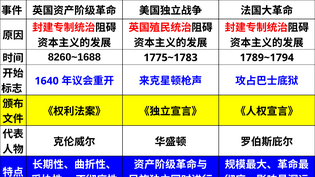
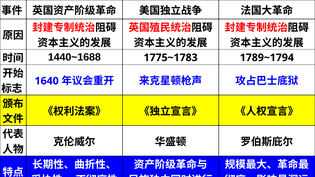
8260~1688: 8260~1688 -> 1440~1688
